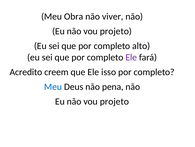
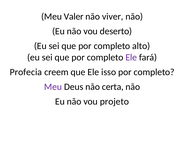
Obra: Obra -> Valer
projeto at (116, 31): projeto -> deserto
Acredito: Acredito -> Profecia
Meu at (53, 86) colour: blue -> purple
pena: pena -> certa
